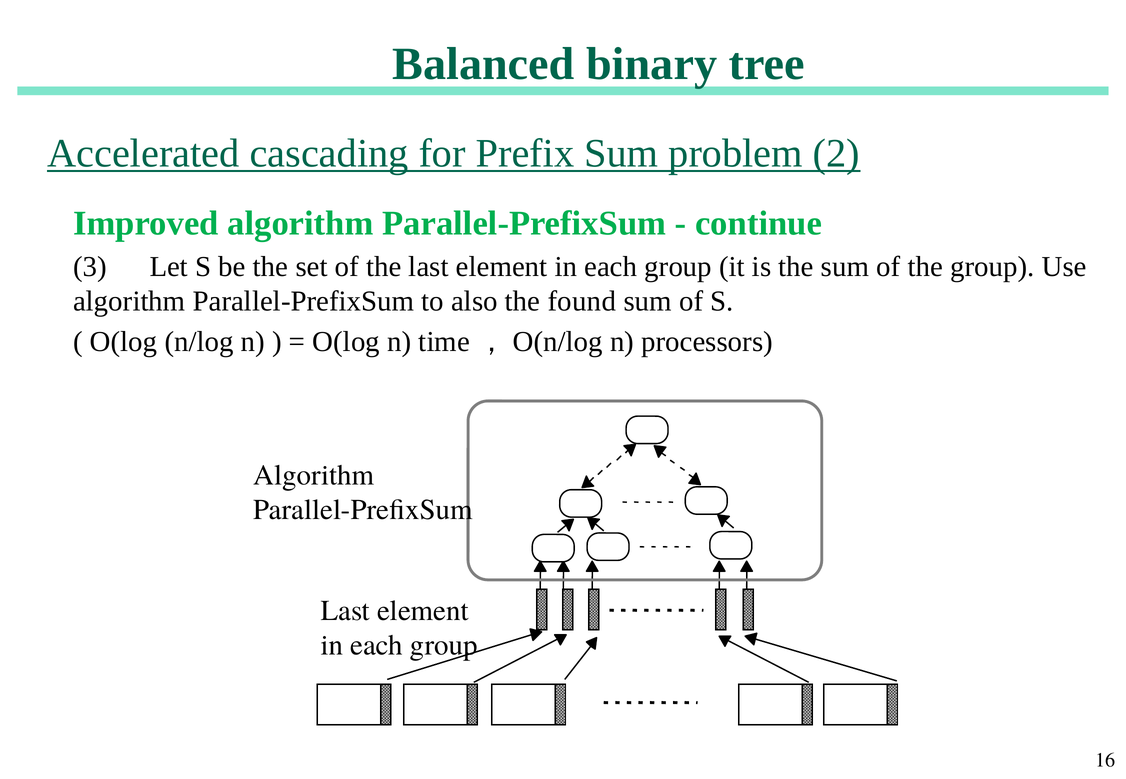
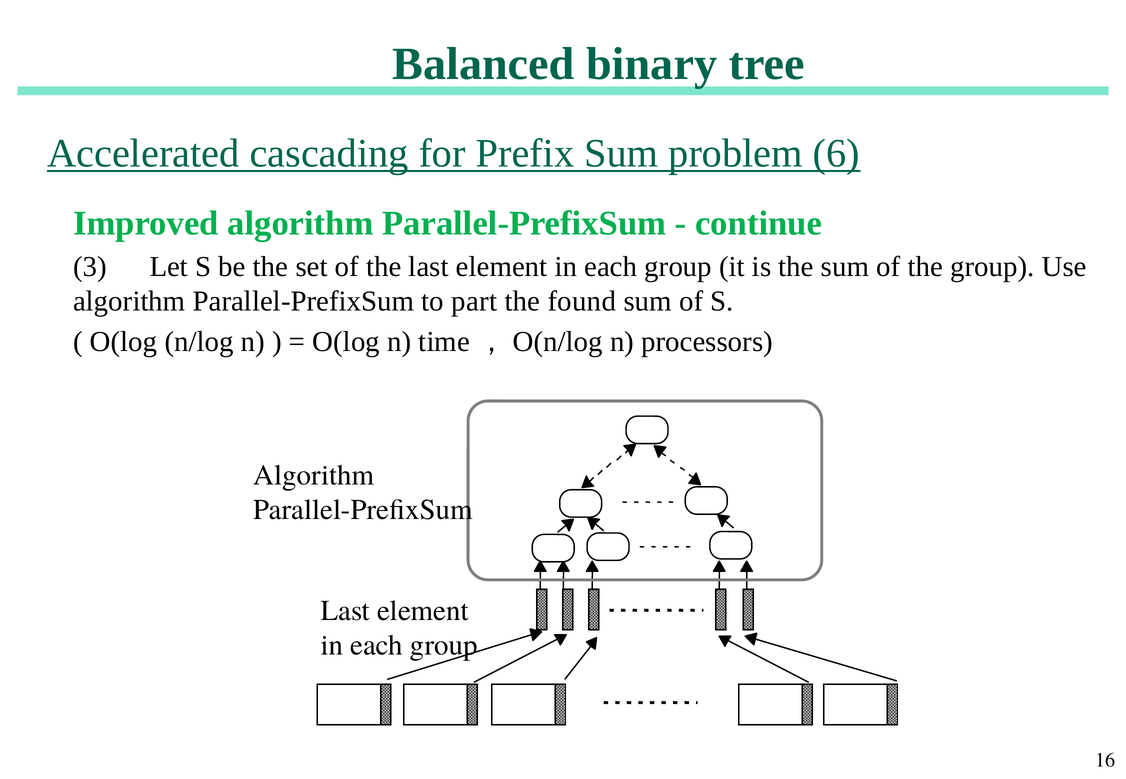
2: 2 -> 6
also: also -> part
